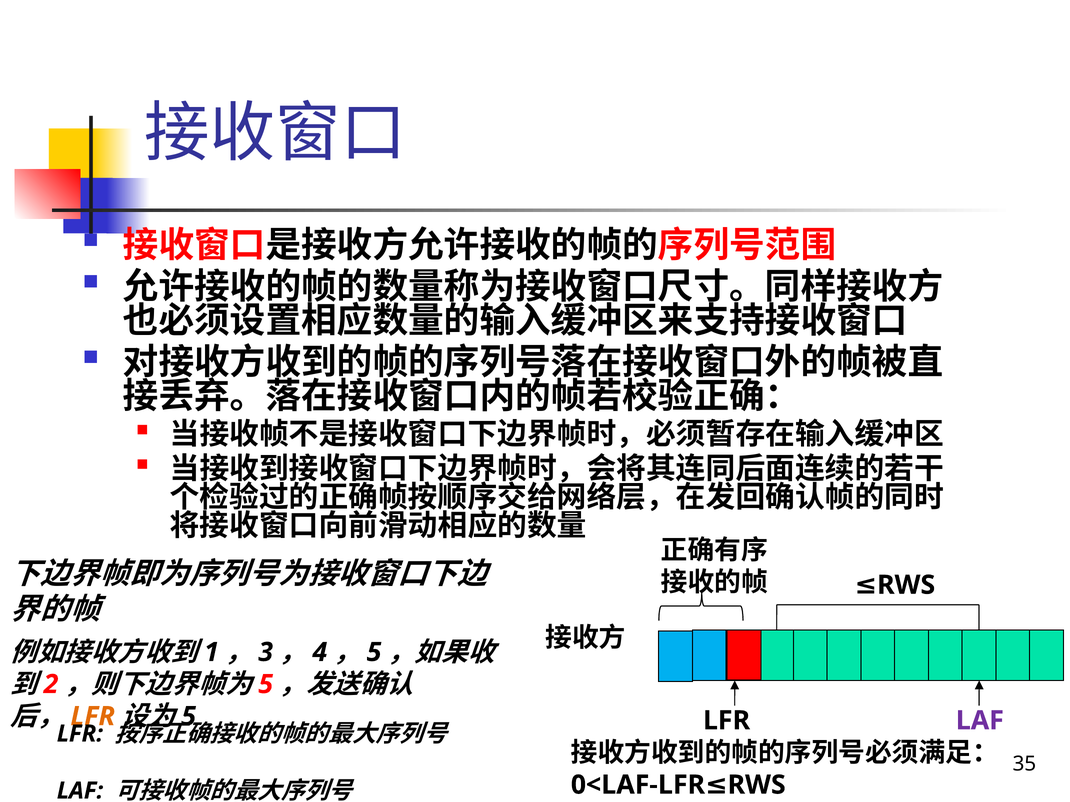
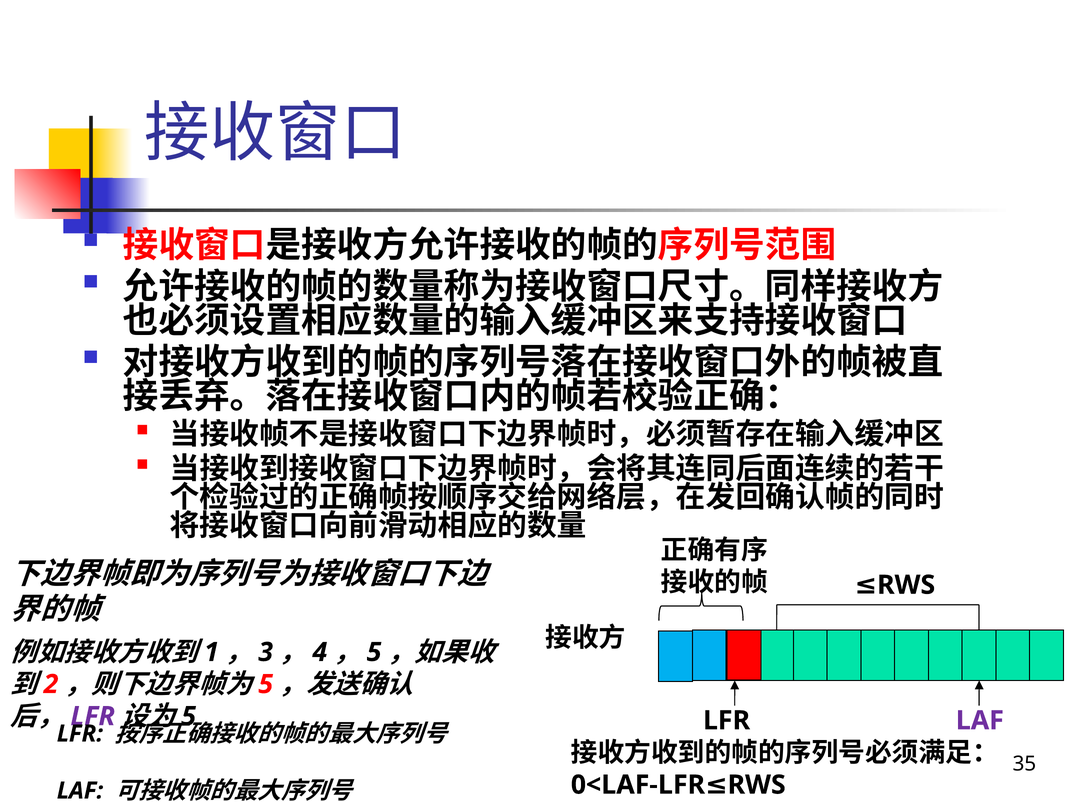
LFR at (93, 717) colour: orange -> purple
